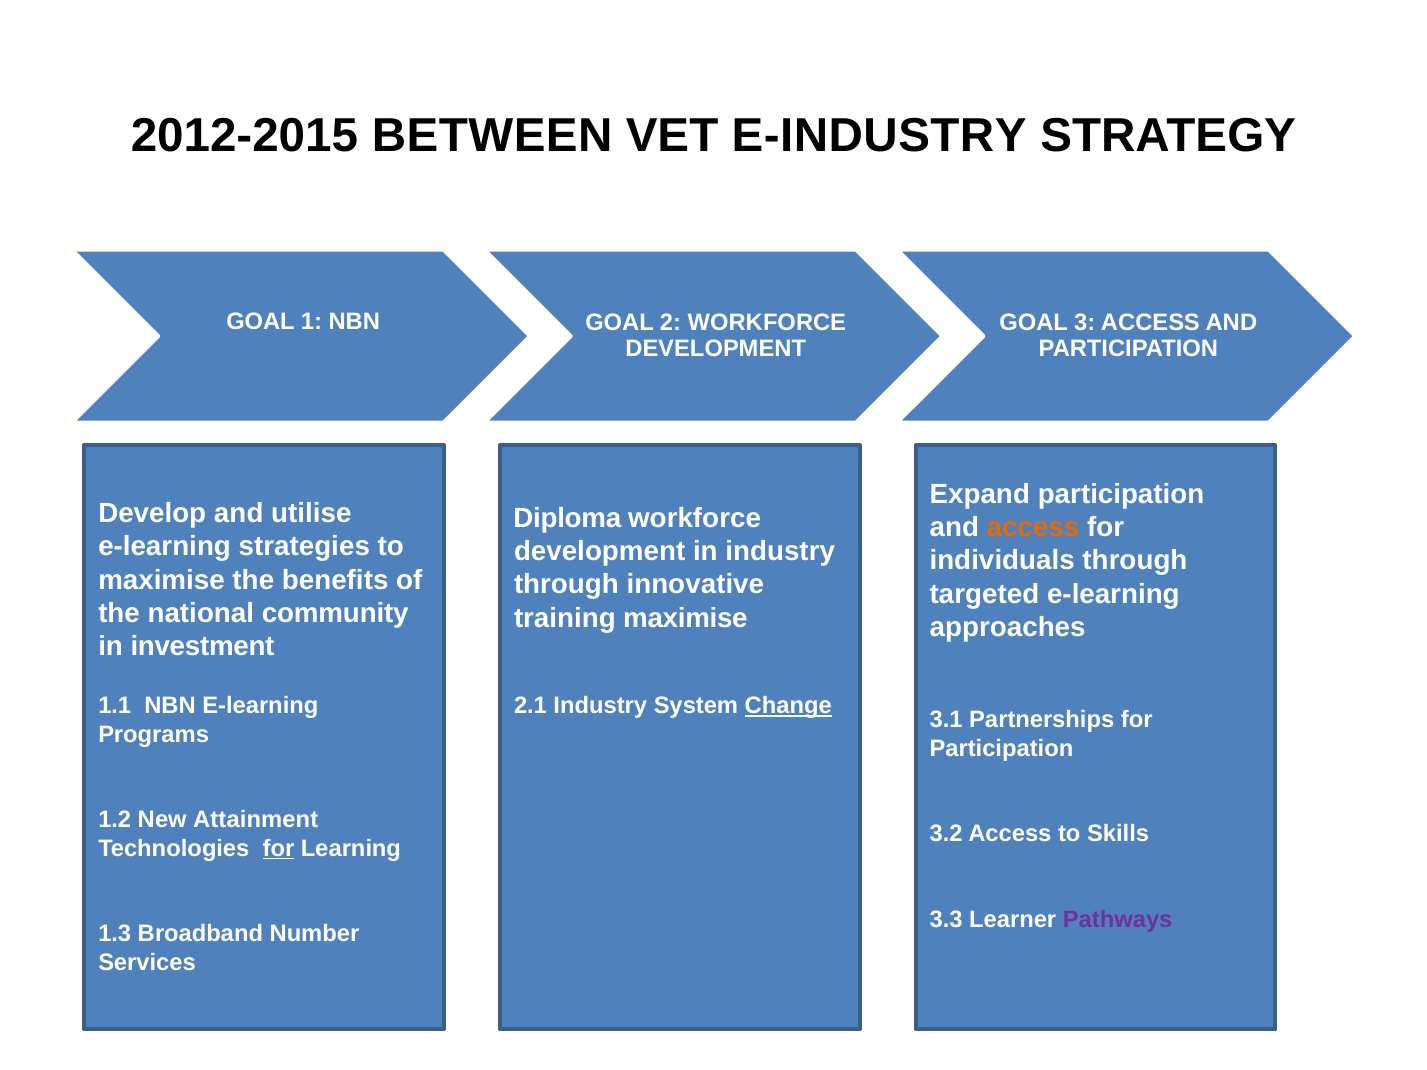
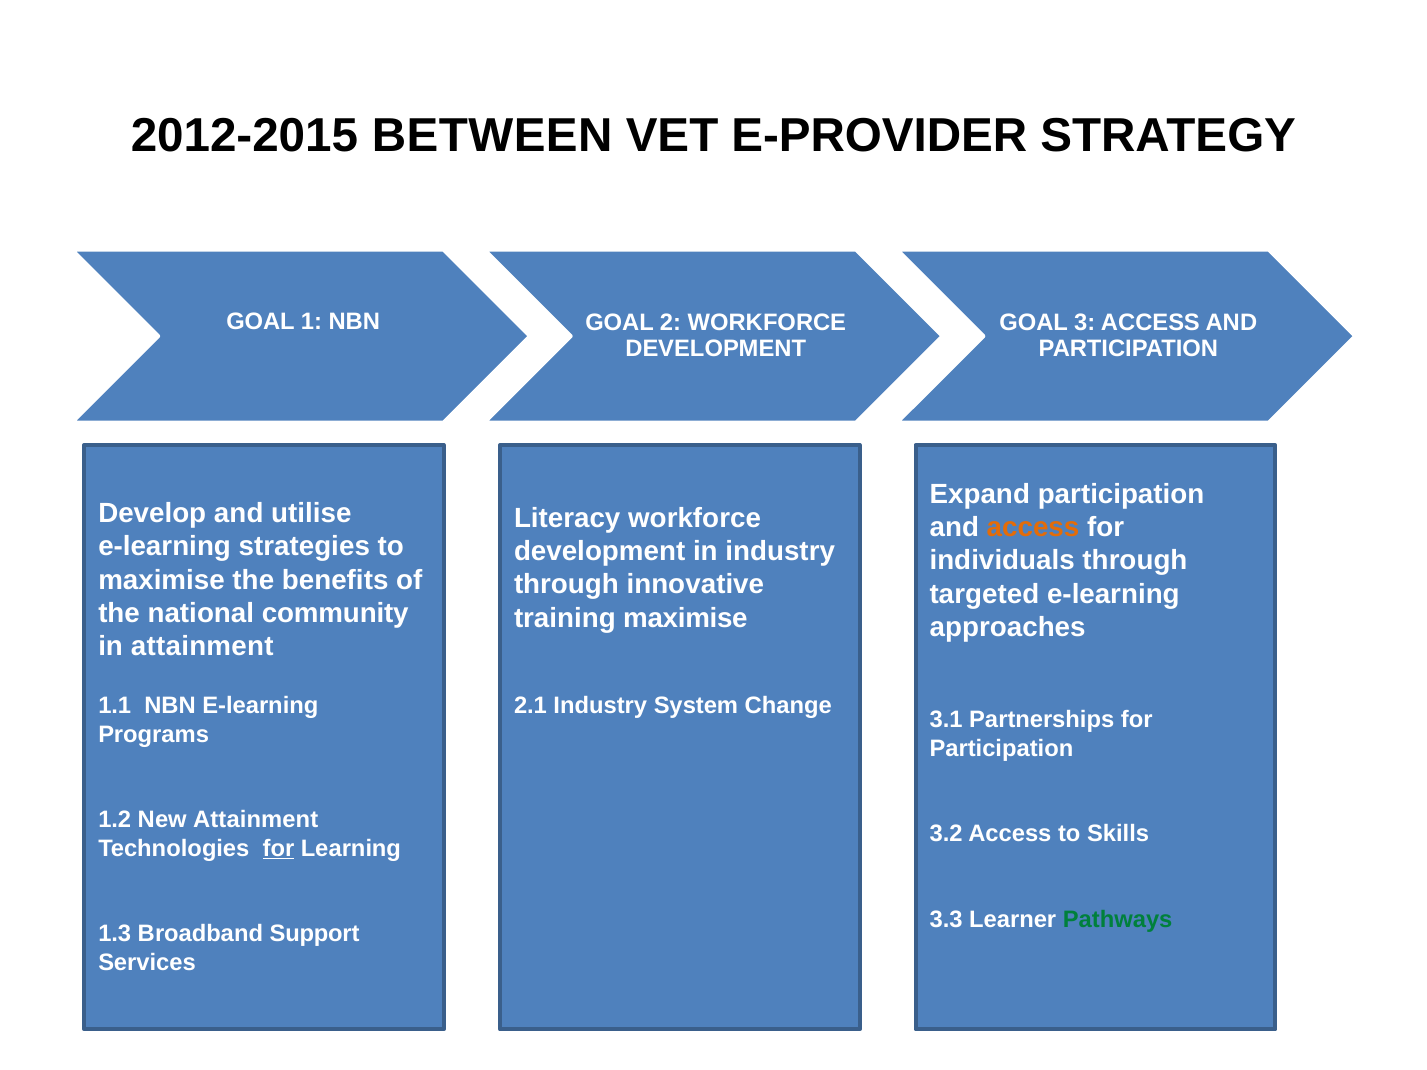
E-INDUSTRY: E-INDUSTRY -> E-PROVIDER
Diploma: Diploma -> Literacy
in investment: investment -> attainment
Change underline: present -> none
Pathways colour: purple -> green
Number: Number -> Support
